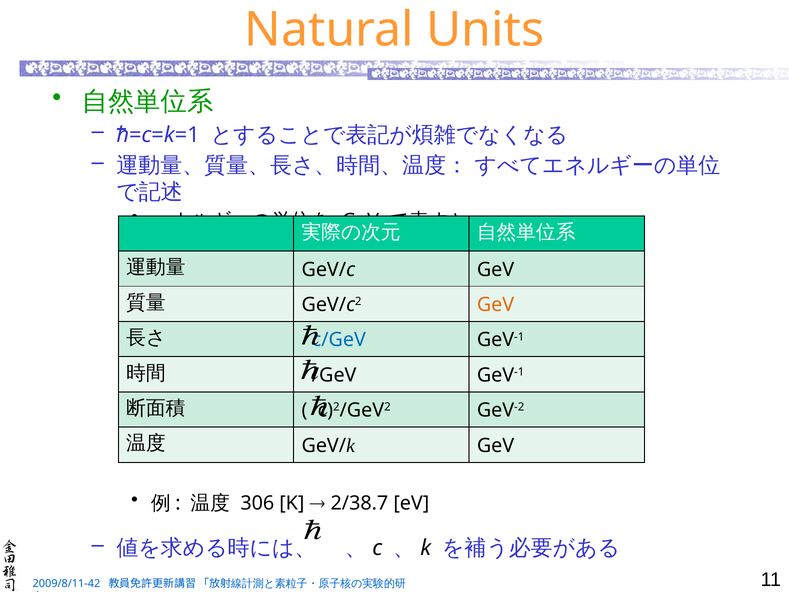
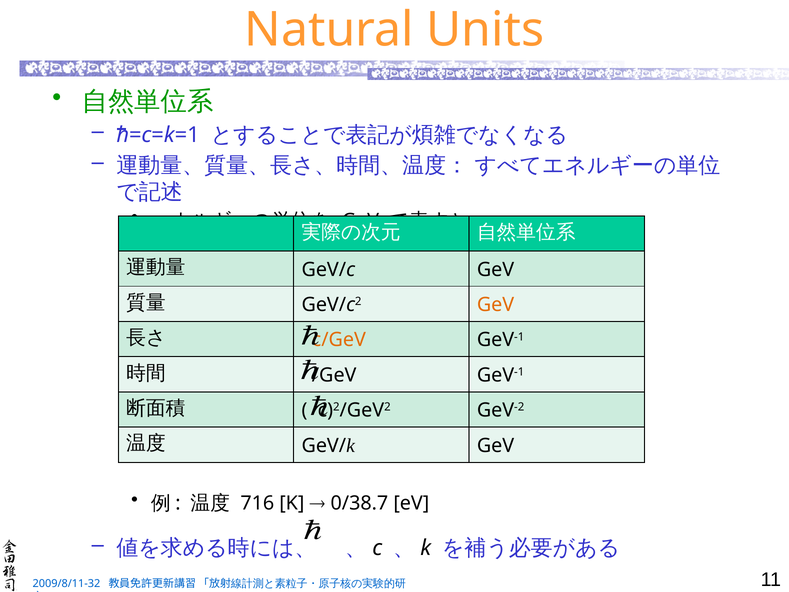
c/GeV colour: blue -> orange
306: 306 -> 716
2/38.7: 2/38.7 -> 0/38.7
2009/8/11-42: 2009/8/11-42 -> 2009/8/11-32
